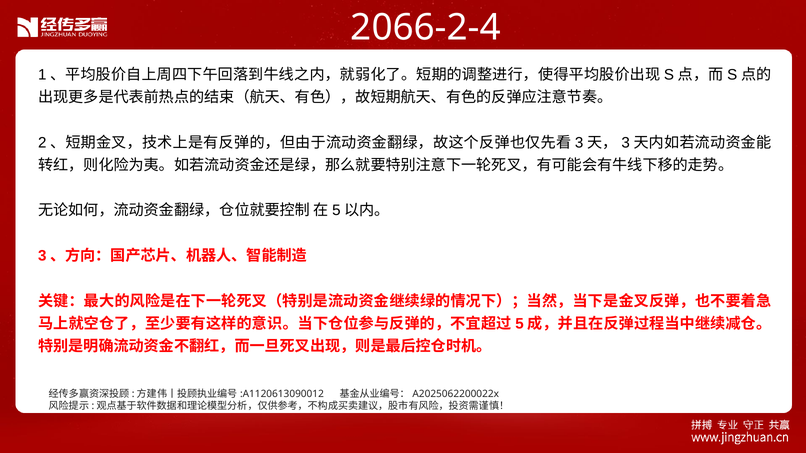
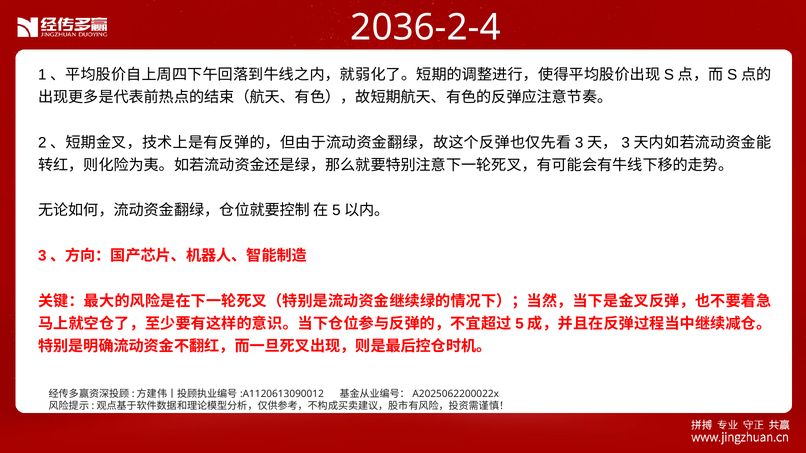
2066-2-4: 2066-2-4 -> 2036-2-4
